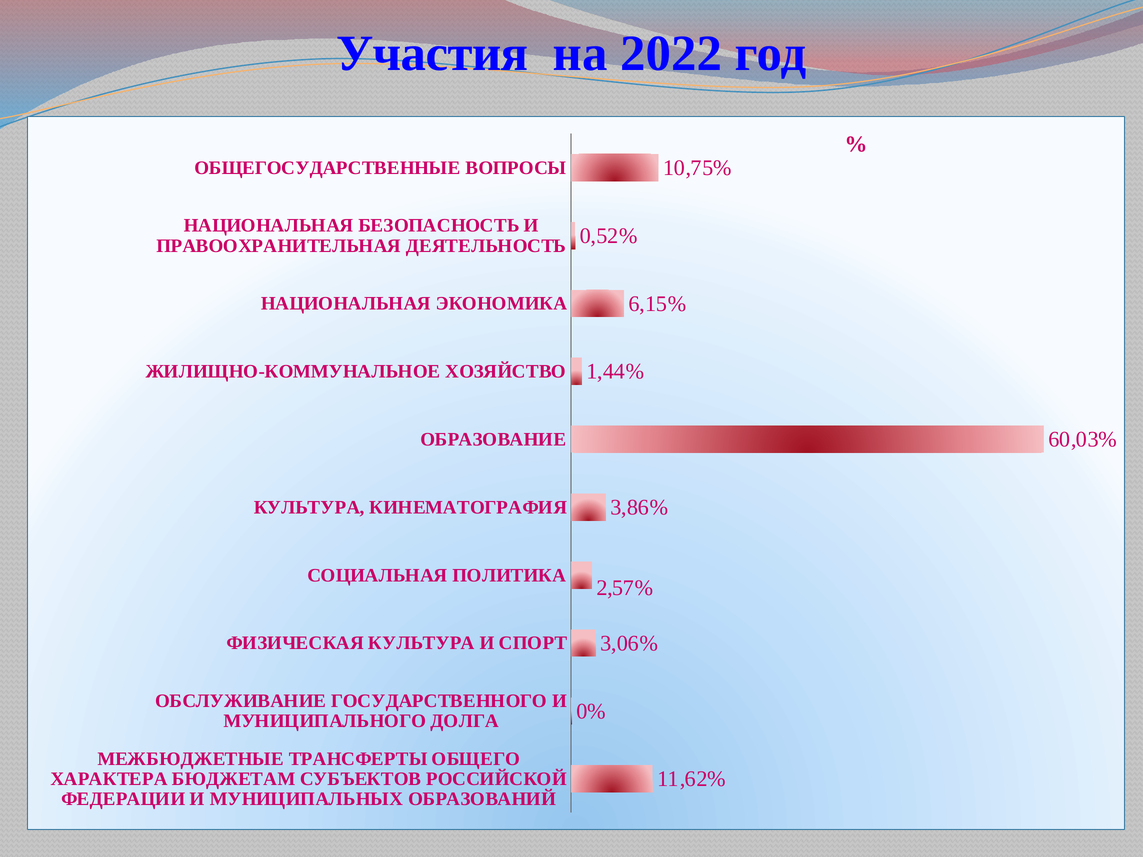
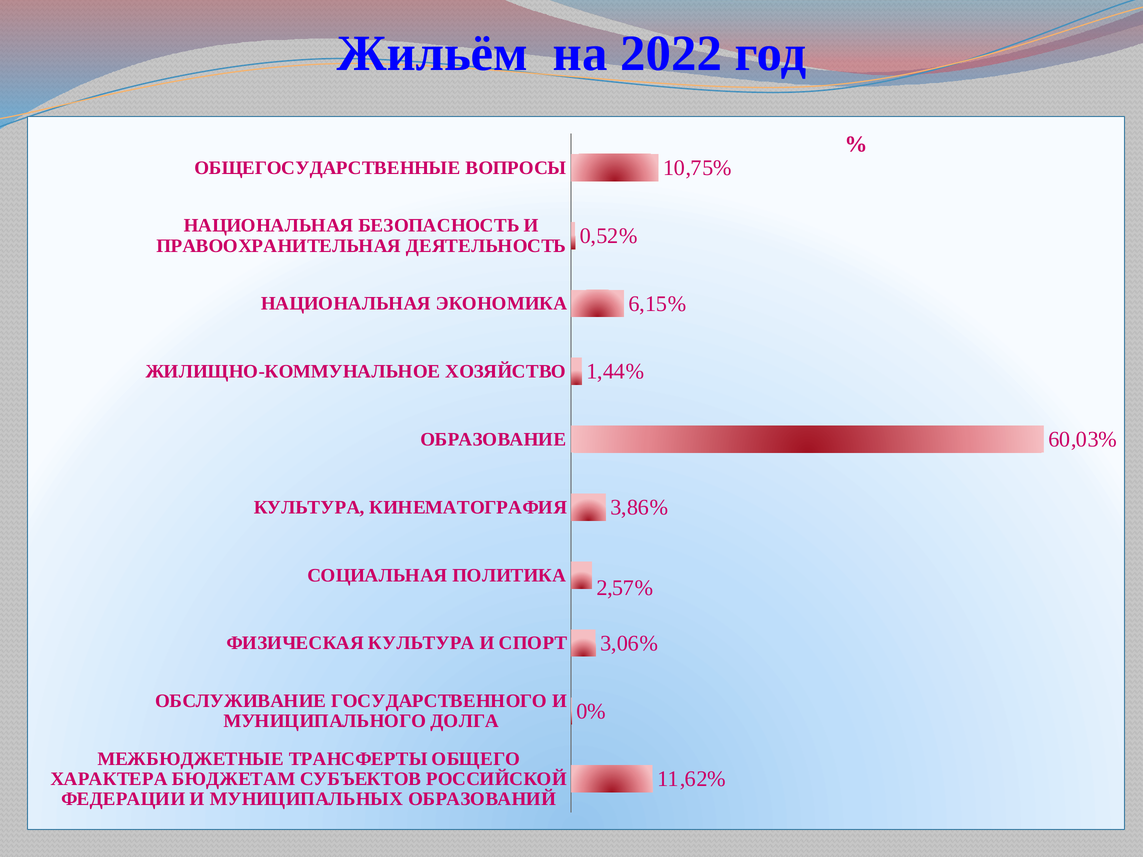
Участия: Участия -> Жильём
